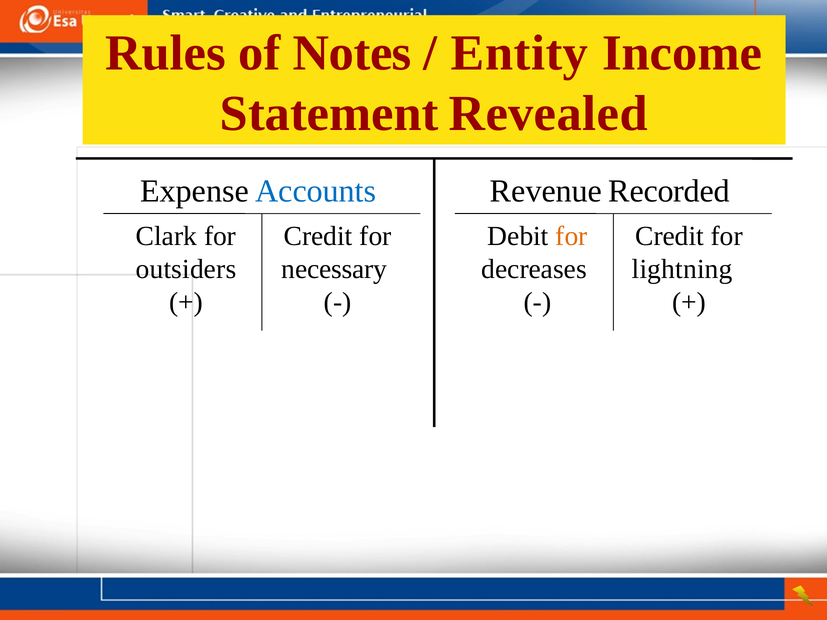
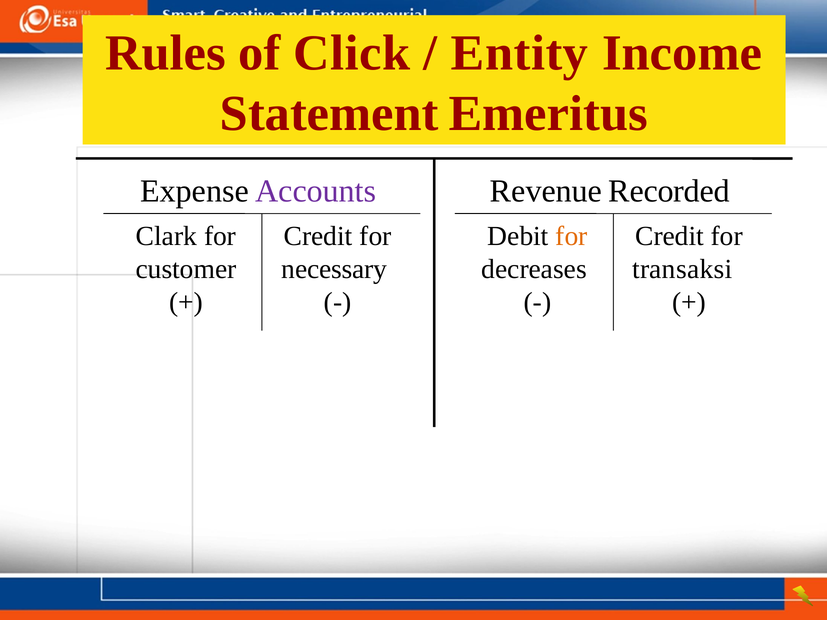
Notes: Notes -> Click
Revealed: Revealed -> Emeritus
Accounts colour: blue -> purple
outsiders: outsiders -> customer
lightning: lightning -> transaksi
